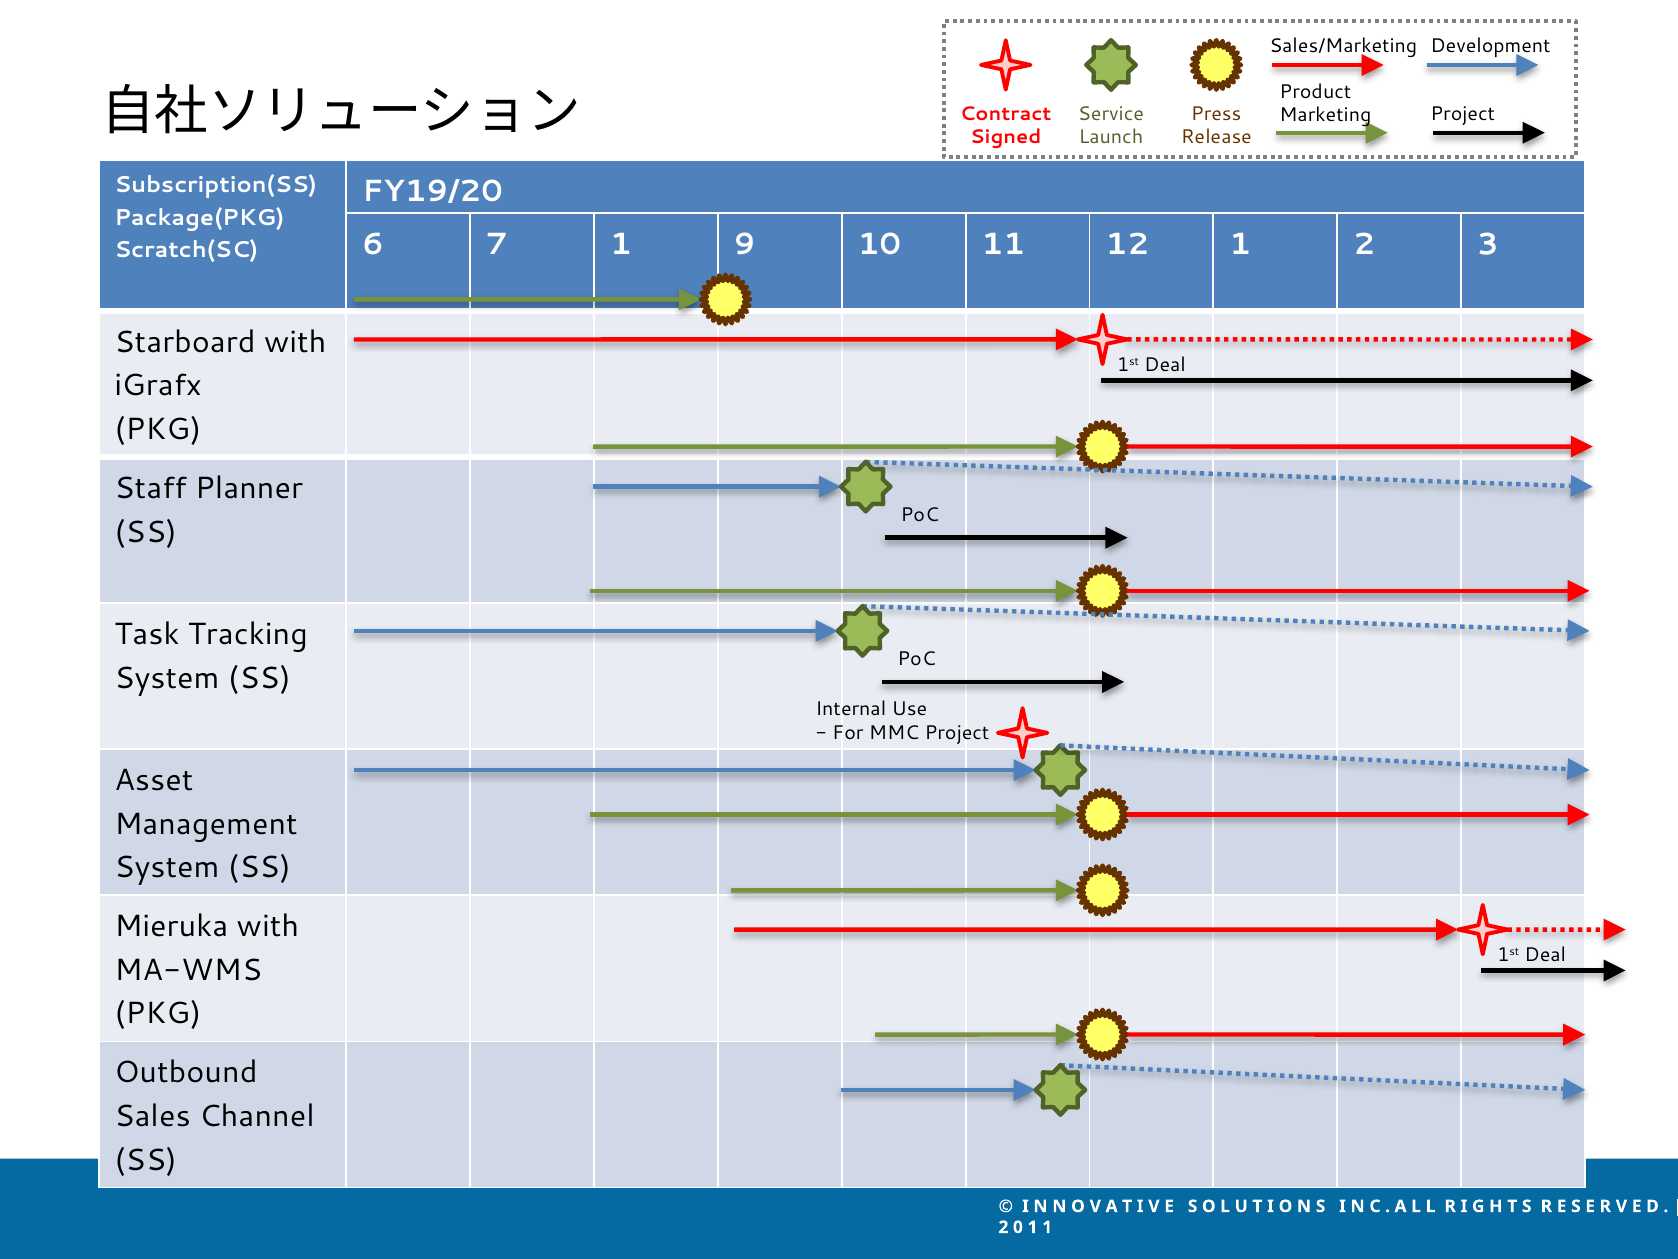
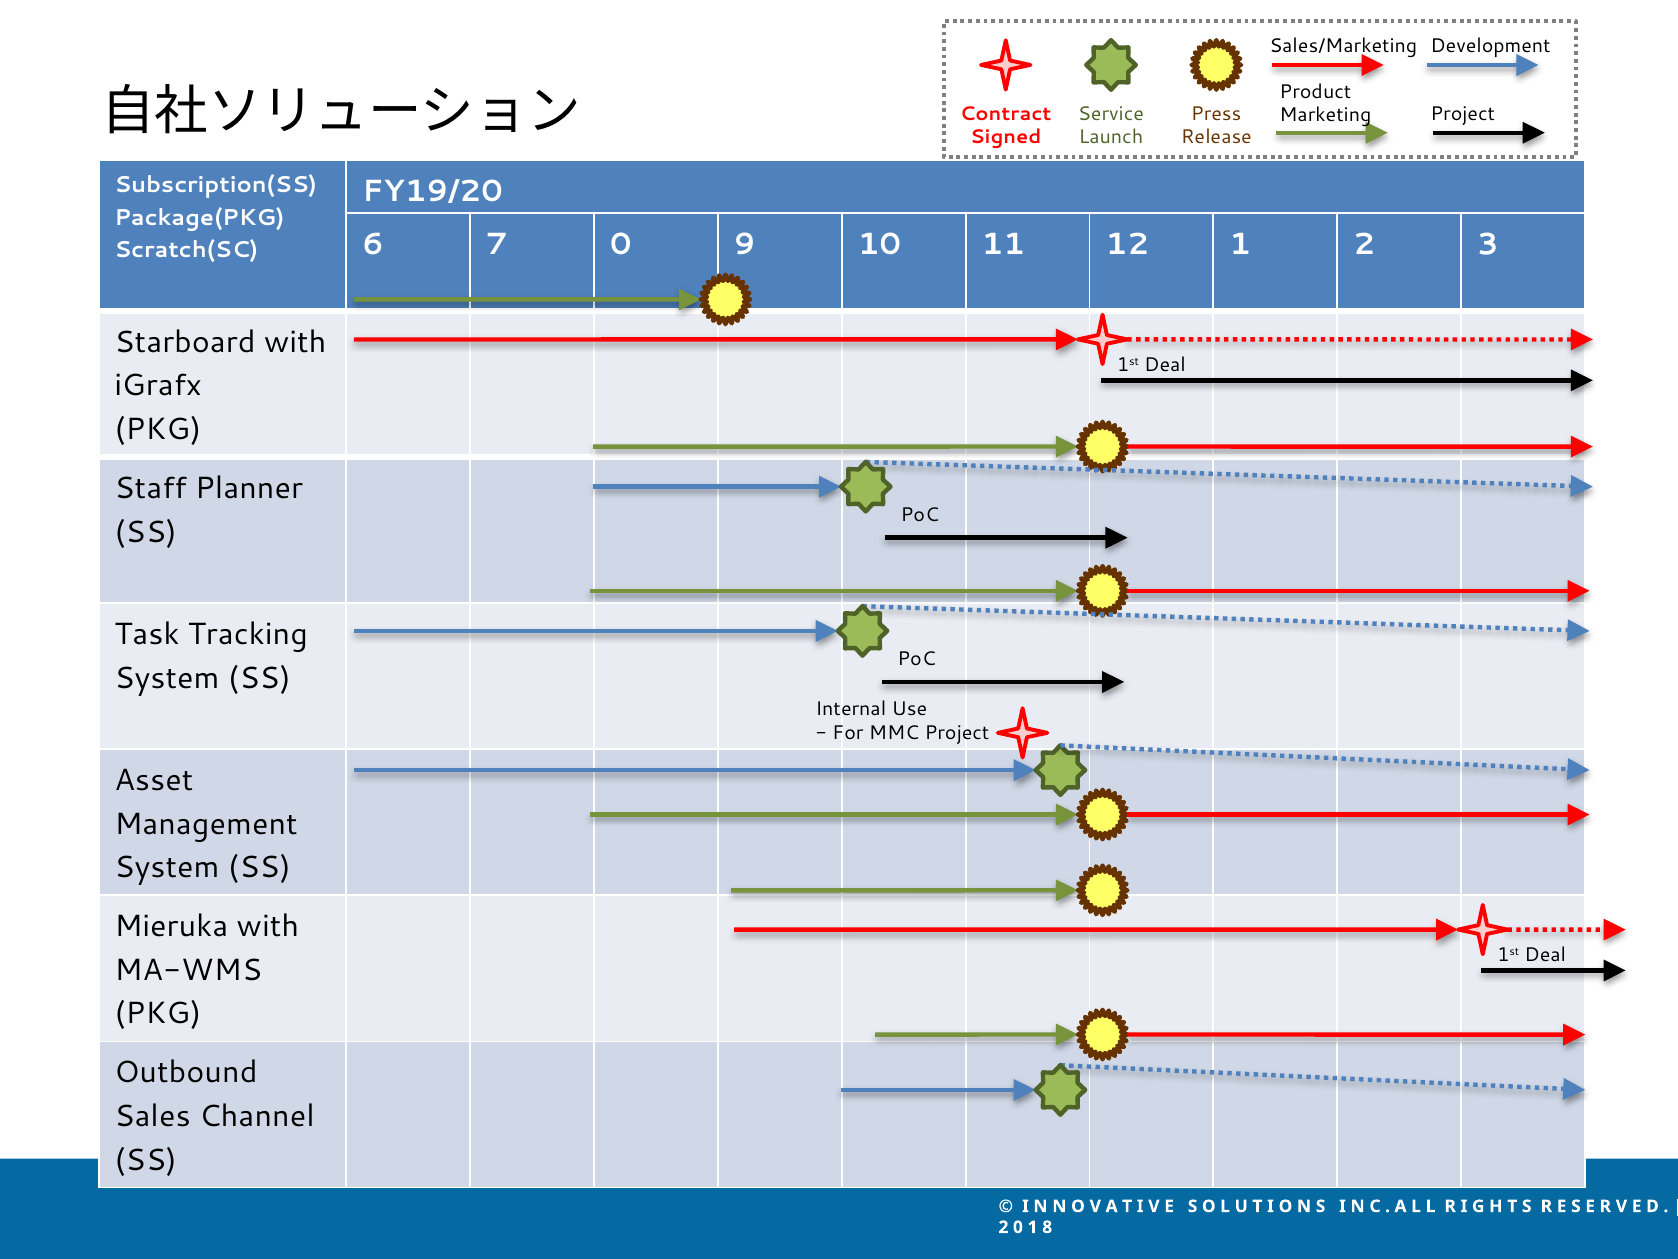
7 1: 1 -> 0
1 1: 1 -> 8
